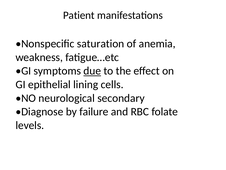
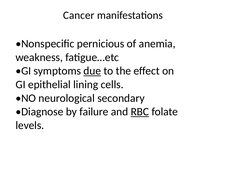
Patient: Patient -> Cancer
saturation: saturation -> pernicious
RBC underline: none -> present
